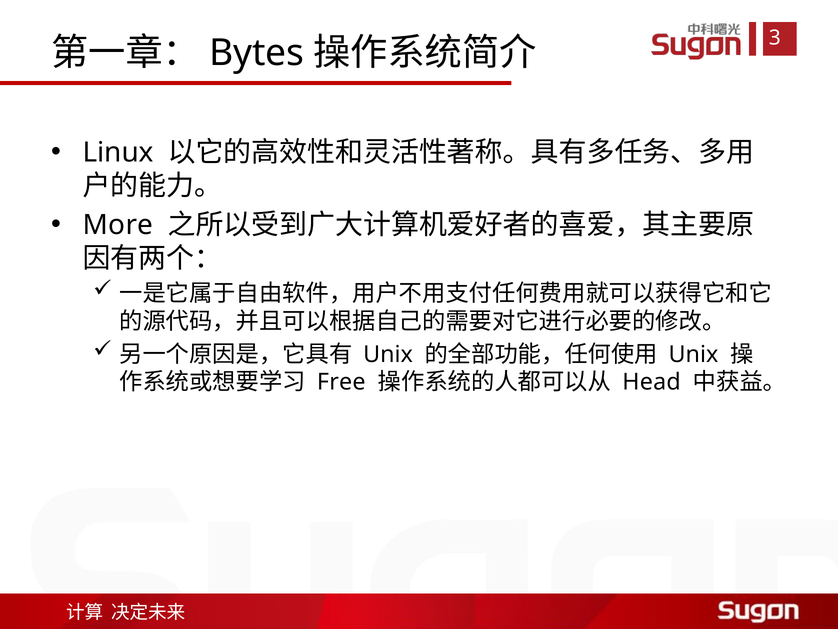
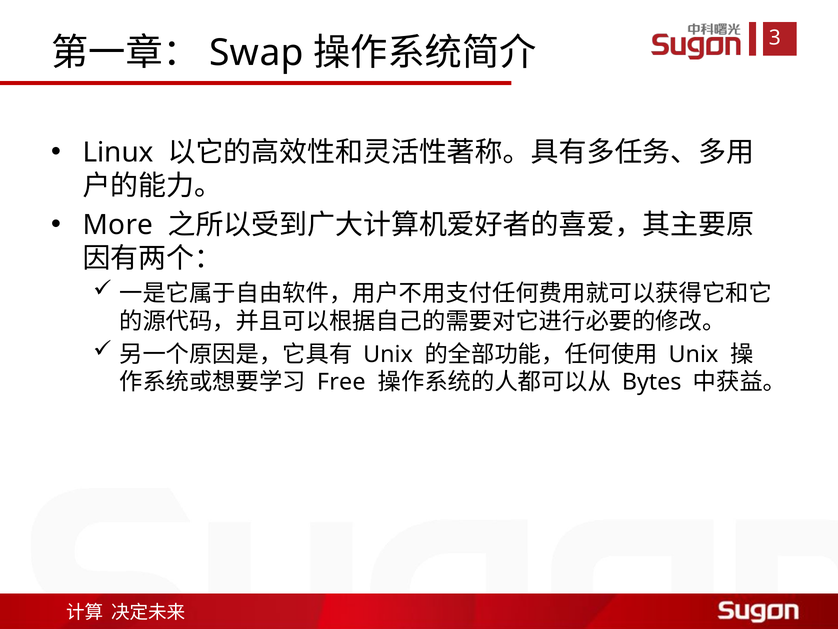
Bytes: Bytes -> Swap
Head: Head -> Bytes
